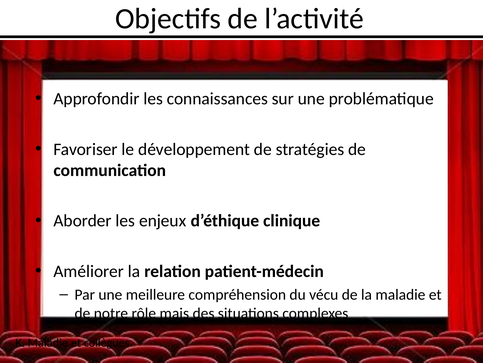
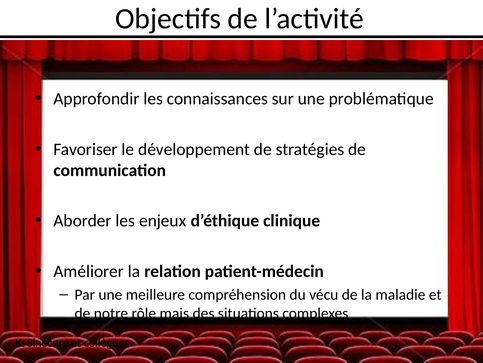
K Maladie: Maladie -> Sinécure
